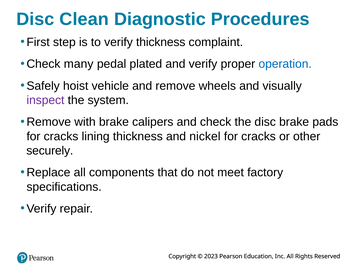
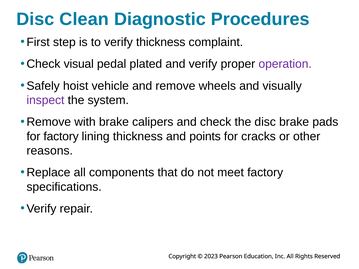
many: many -> visual
operation colour: blue -> purple
cracks at (61, 136): cracks -> factory
nickel: nickel -> points
securely: securely -> reasons
